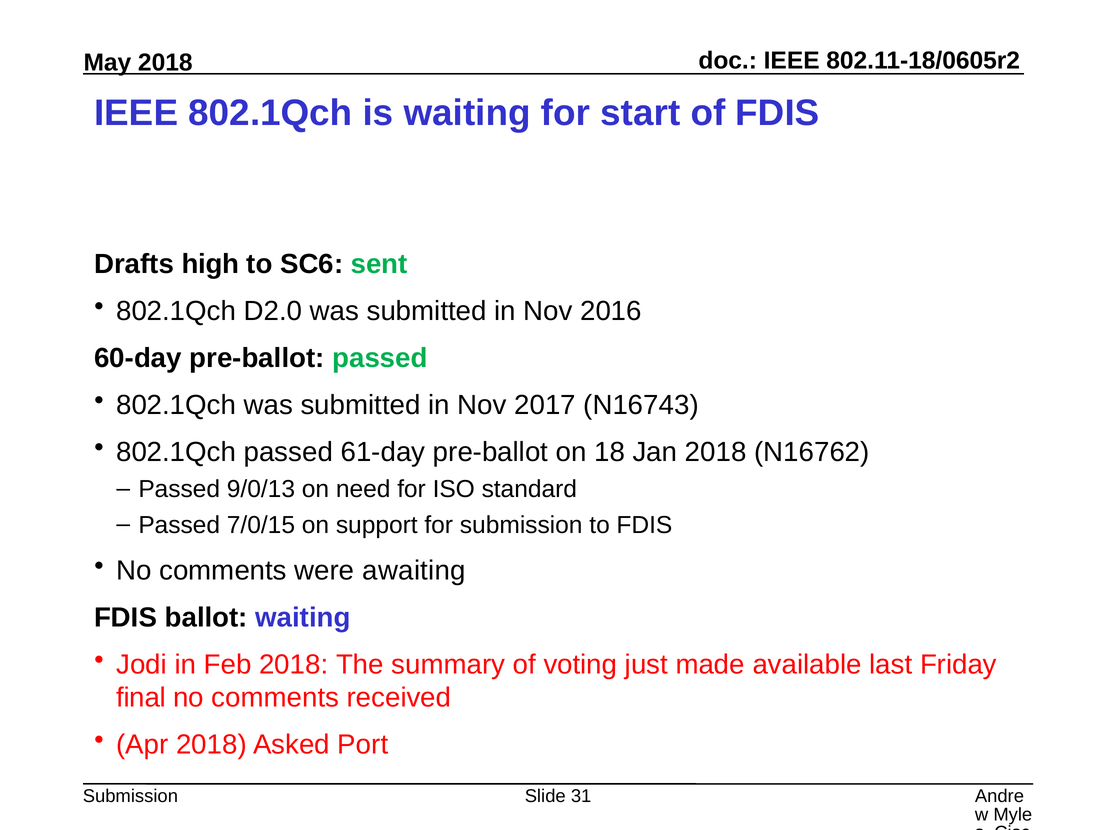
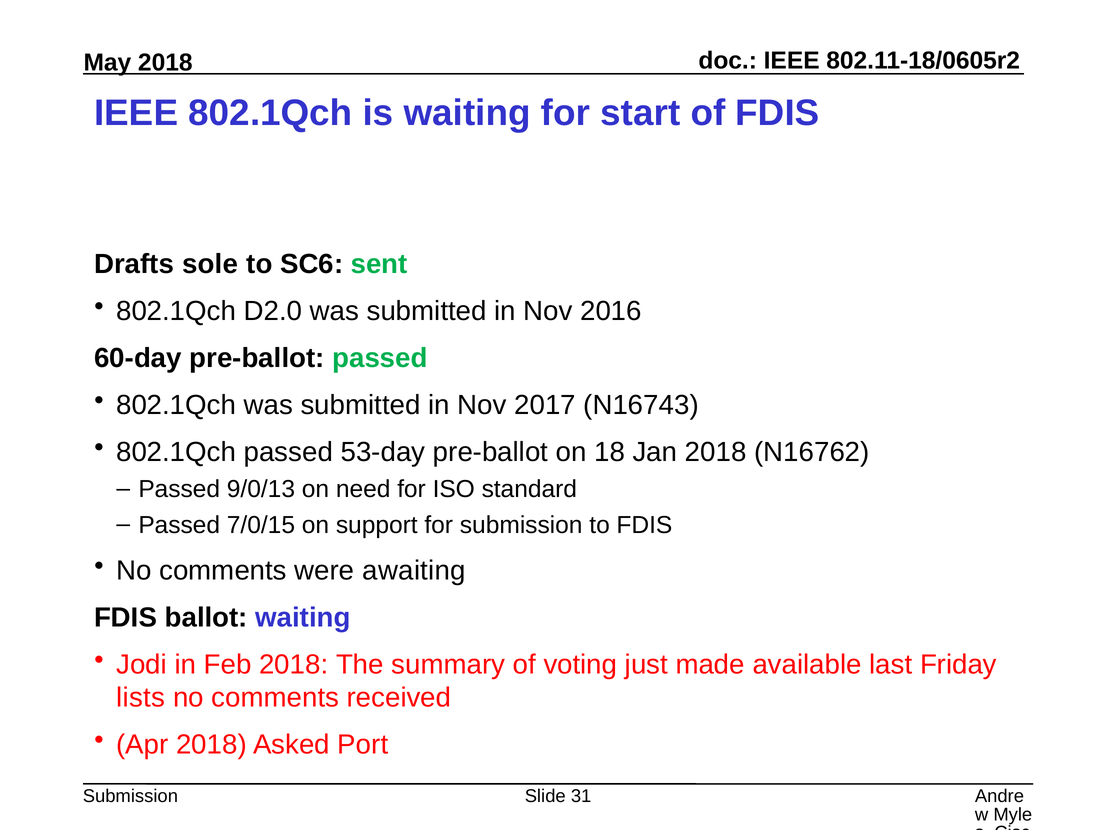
high: high -> sole
61-day: 61-day -> 53-day
final: final -> lists
